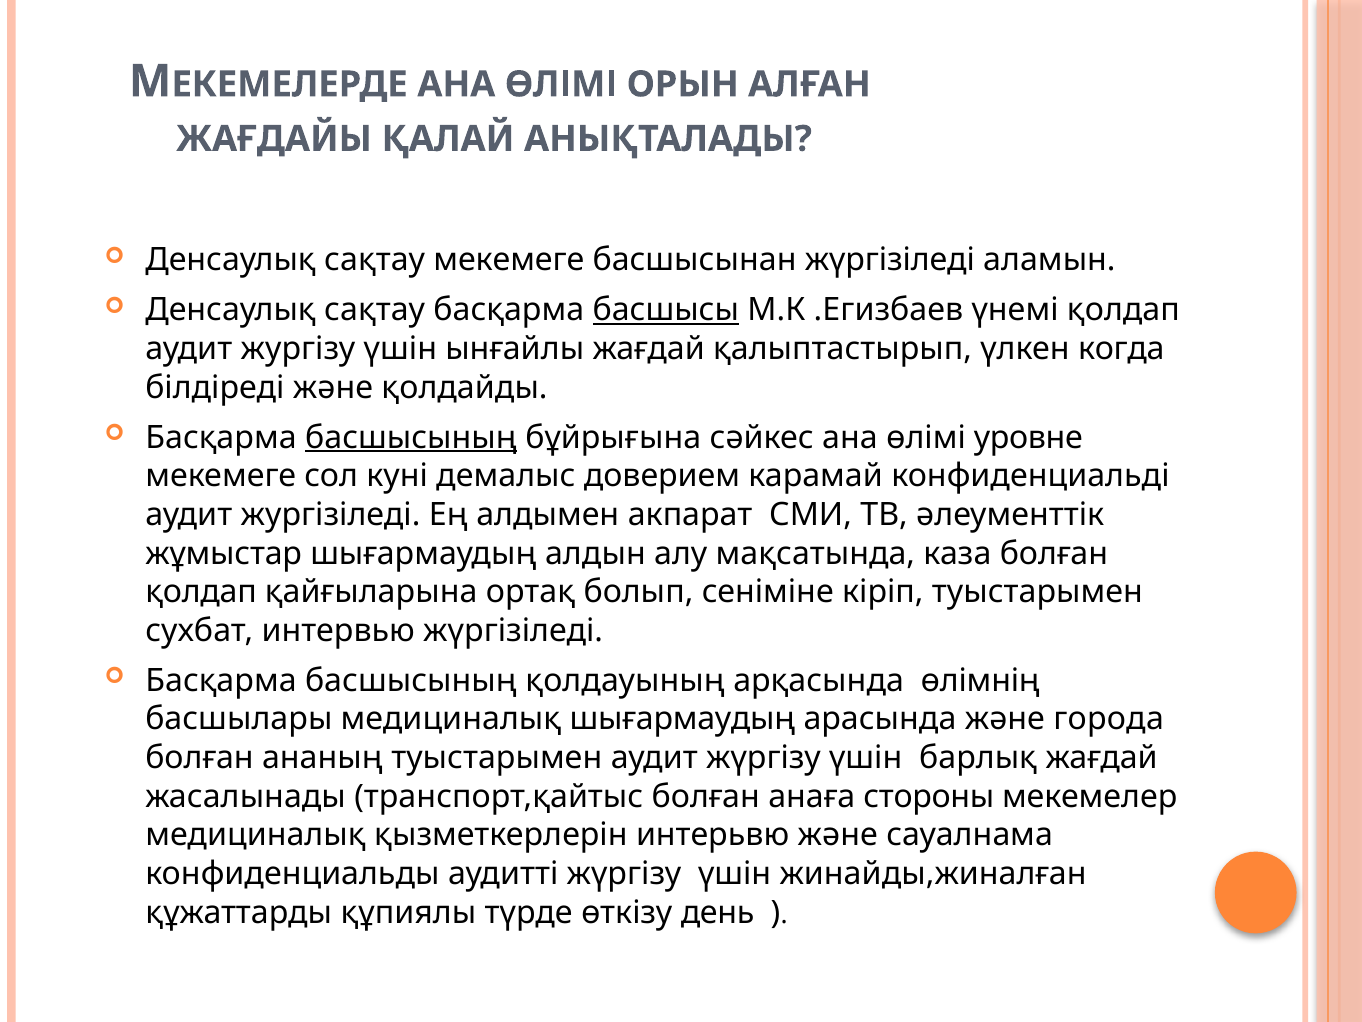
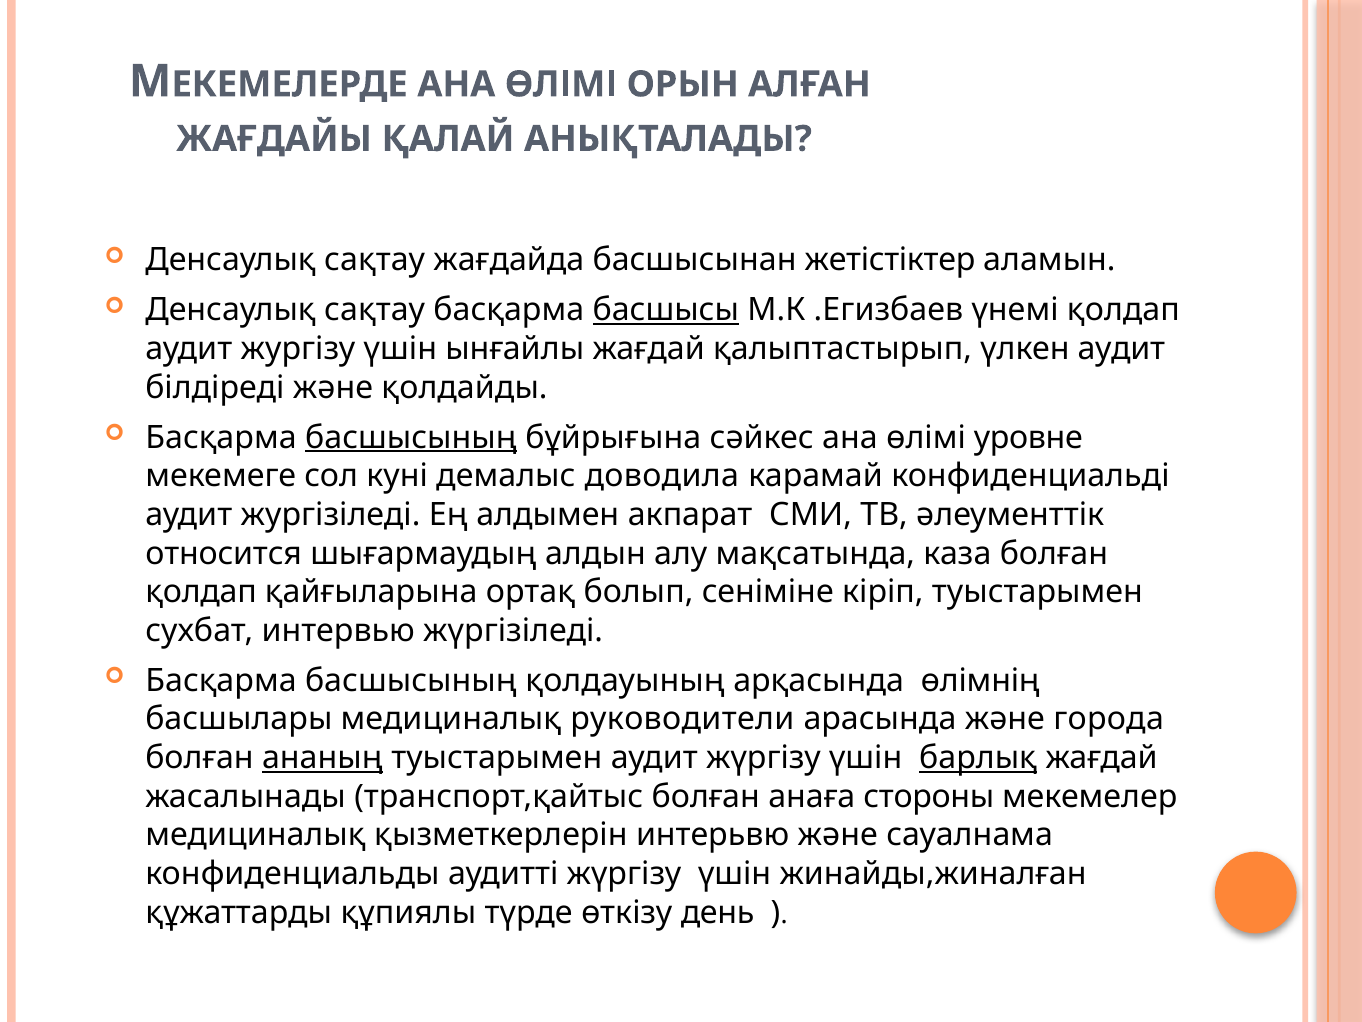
сақтау мекемеге: мекемеге -> жағдайда
басшысынан жүргізіледі: жүргізіледі -> жетістіктер
үлкен когда: когда -> аудит
доверием: доверием -> доводила
жұмыстар: жұмыстар -> относится
медициналық шығармаудың: шығармаудың -> руководители
ананың underline: none -> present
барлық underline: none -> present
